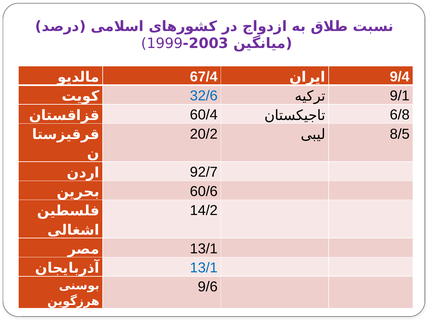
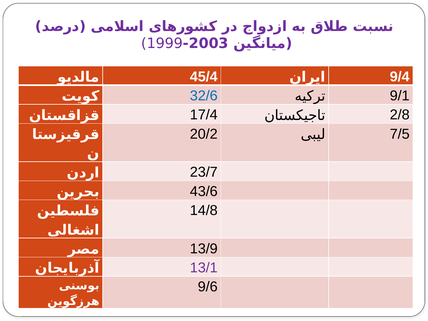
67/4: 67/4 -> 45/4
60/4: 60/4 -> 17/4
6/8: 6/8 -> 2/8
8/5: 8/5 -> 7/5
92/7: 92/7 -> 23/7
60/6: 60/6 -> 43/6
14/2: 14/2 -> 14/8
13/1 at (204, 249): 13/1 -> 13/9
13/1 at (204, 268) colour: blue -> purple
